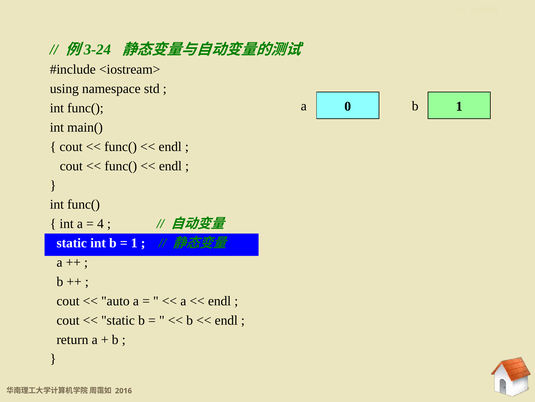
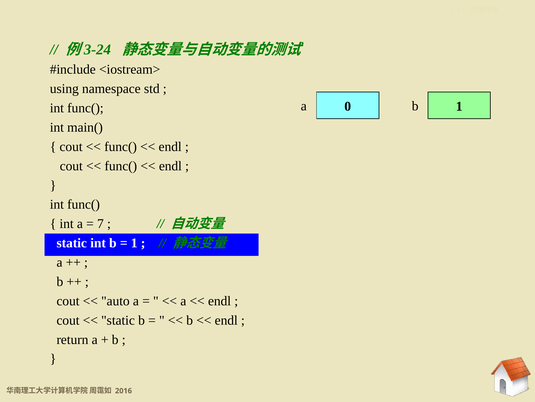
4: 4 -> 7
